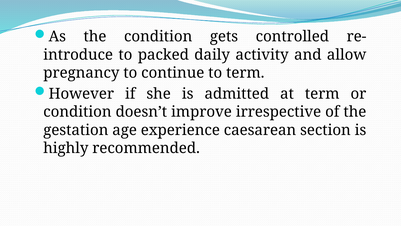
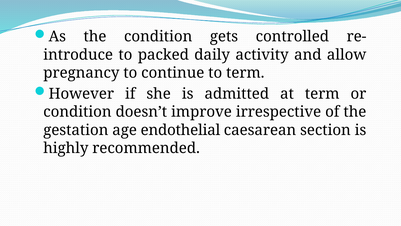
experience: experience -> endothelial
